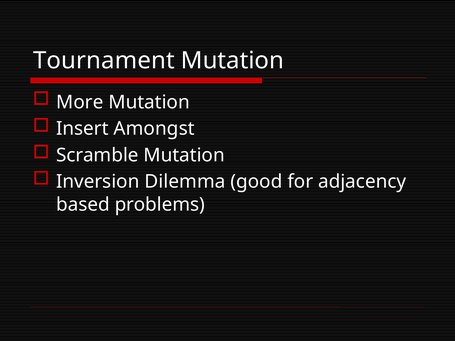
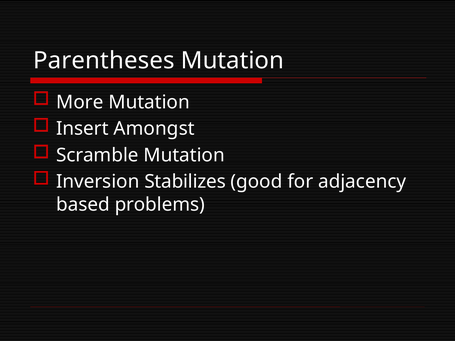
Tournament: Tournament -> Parentheses
Dilemma: Dilemma -> Stabilizes
